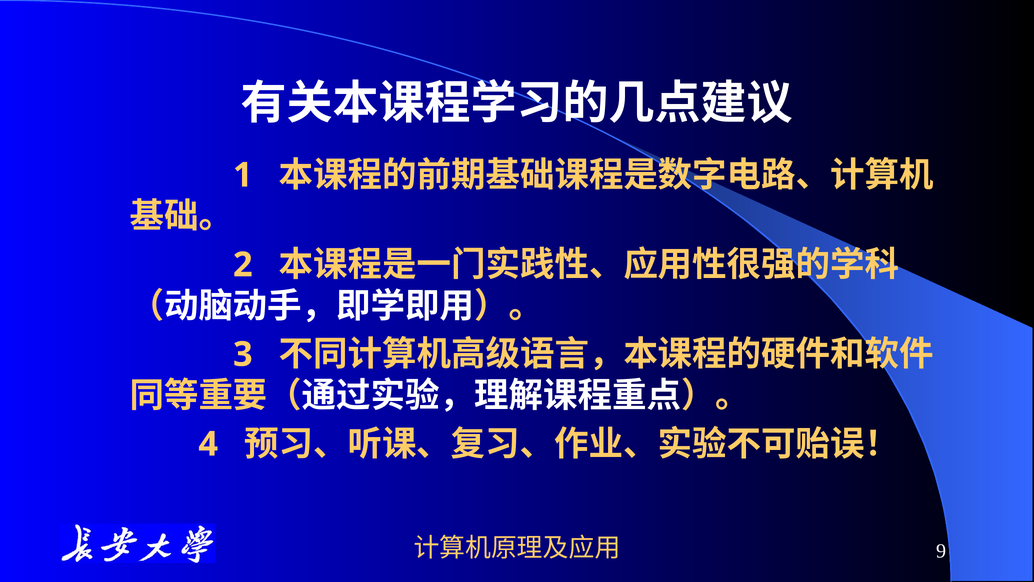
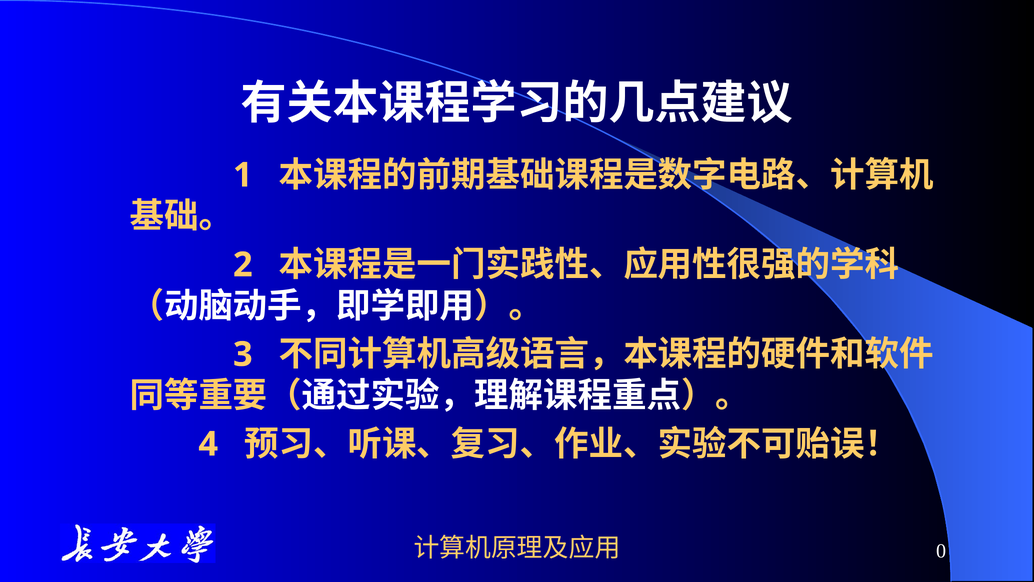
9: 9 -> 0
